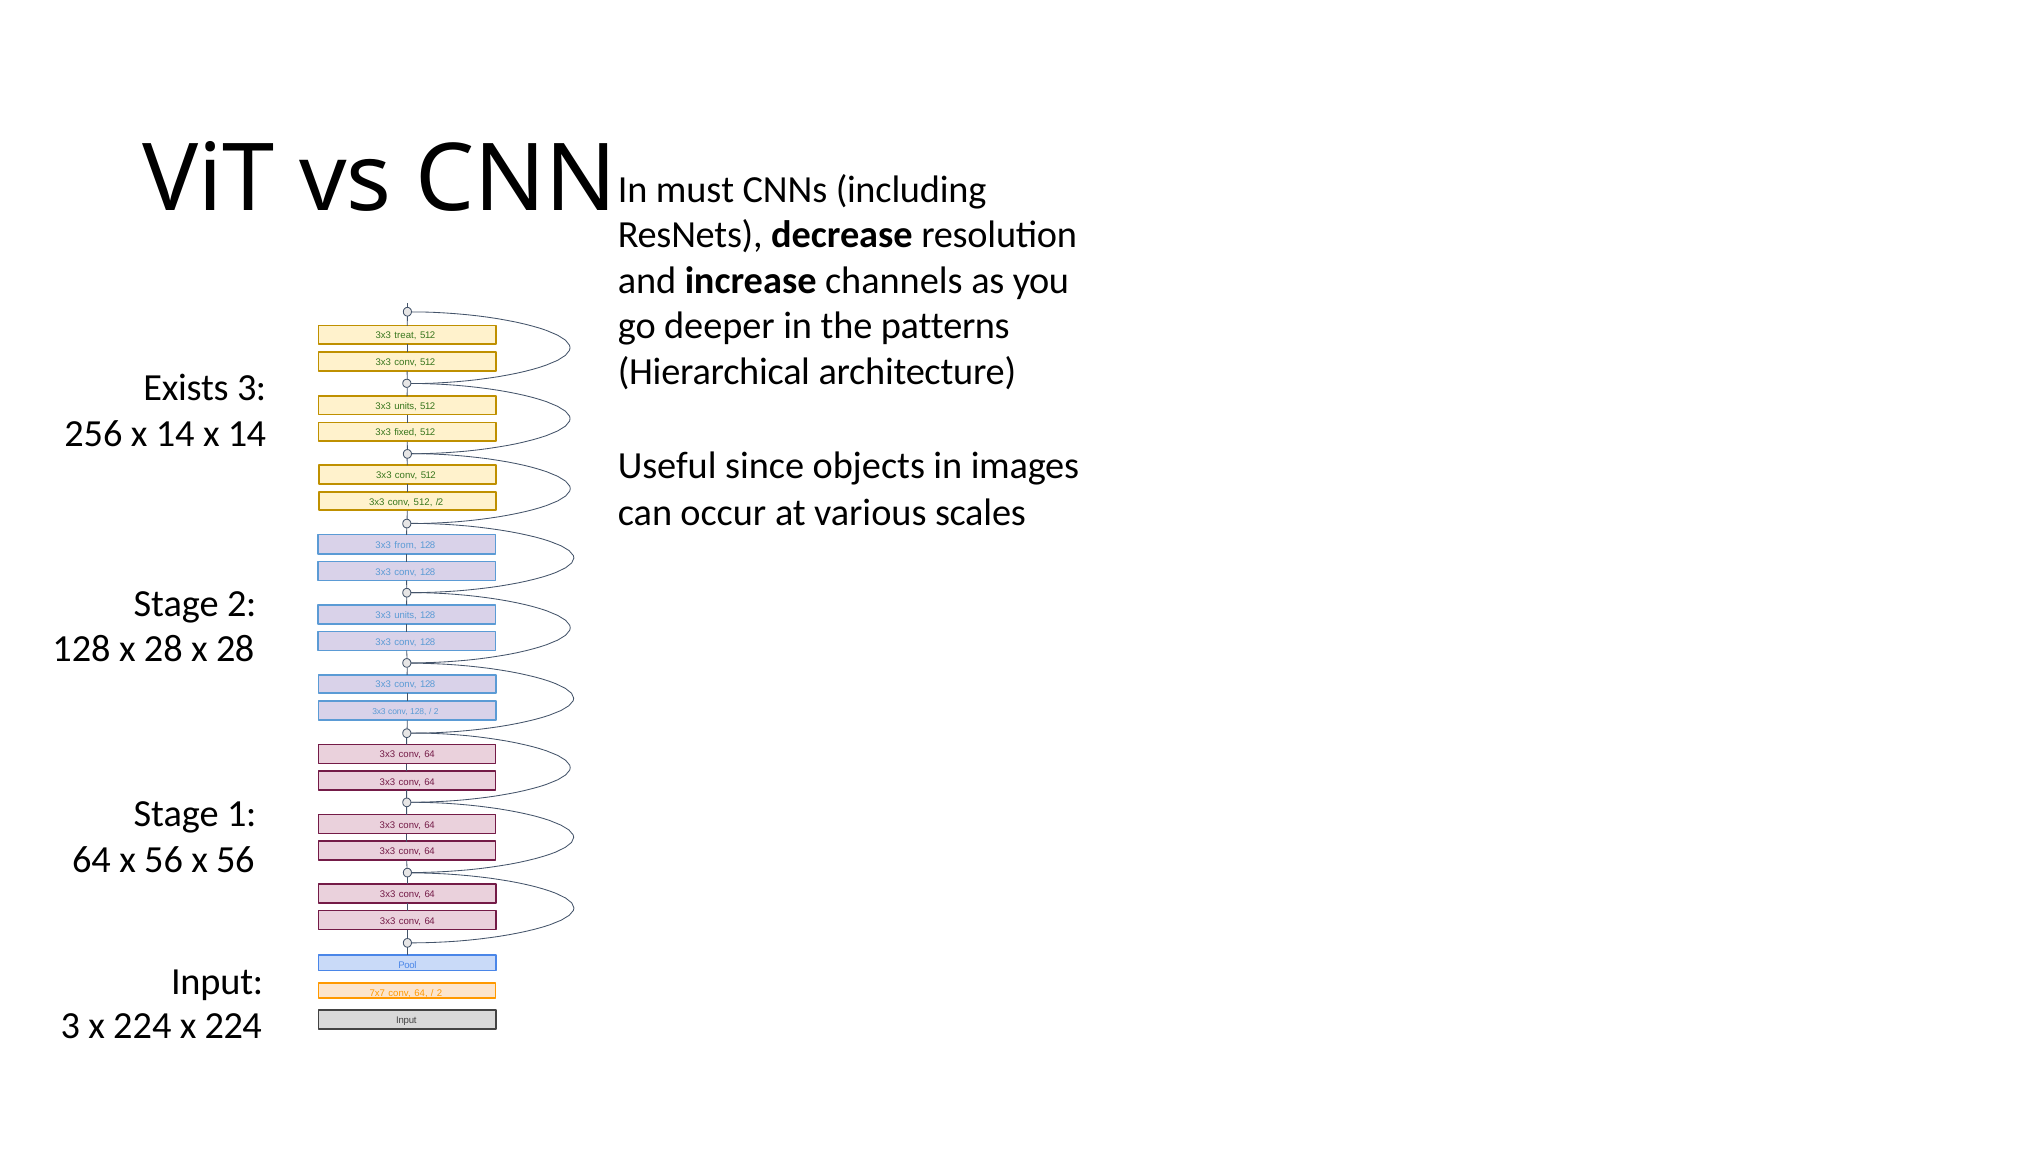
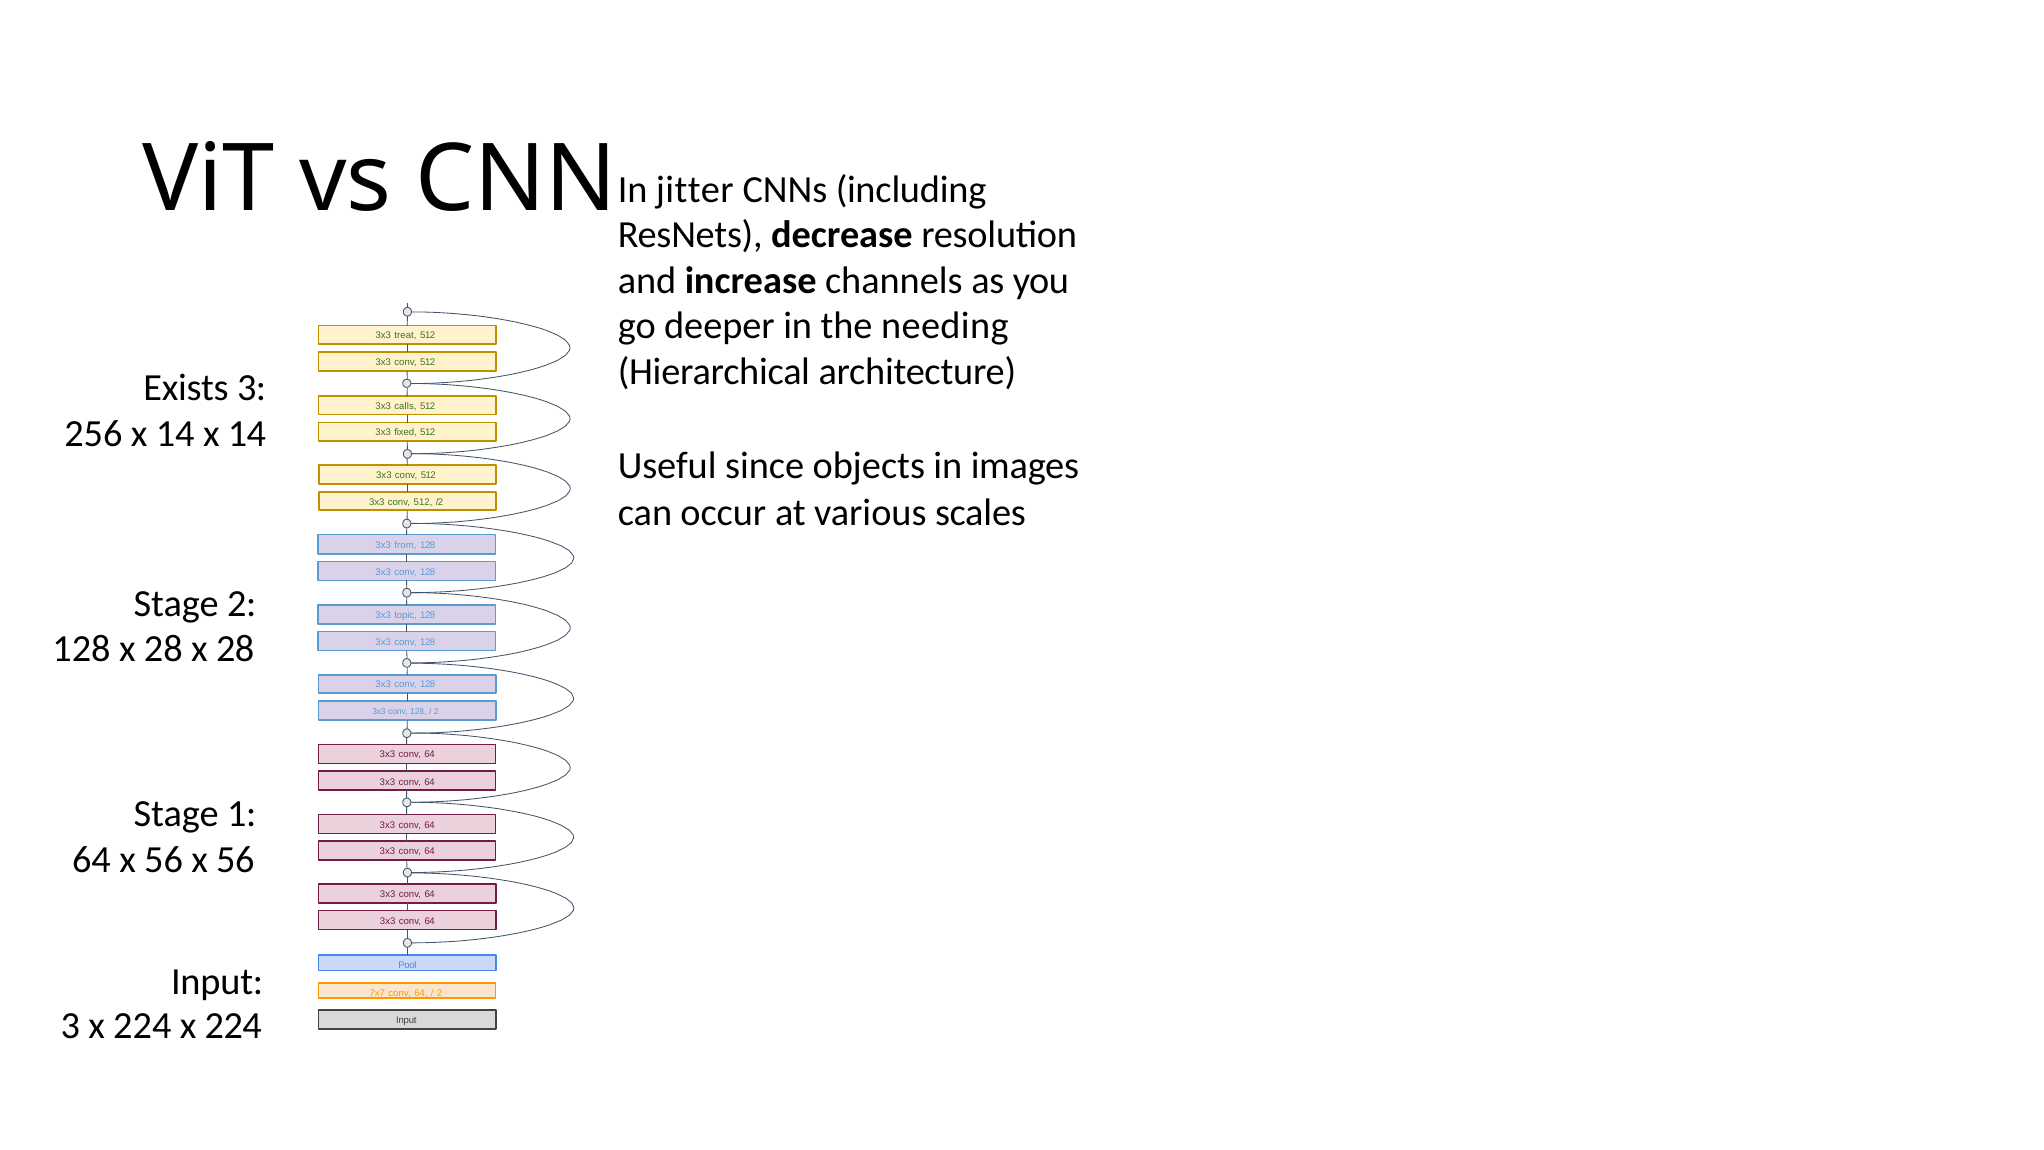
must: must -> jitter
patterns: patterns -> needing
units at (406, 406): units -> calls
units at (406, 615): units -> topic
